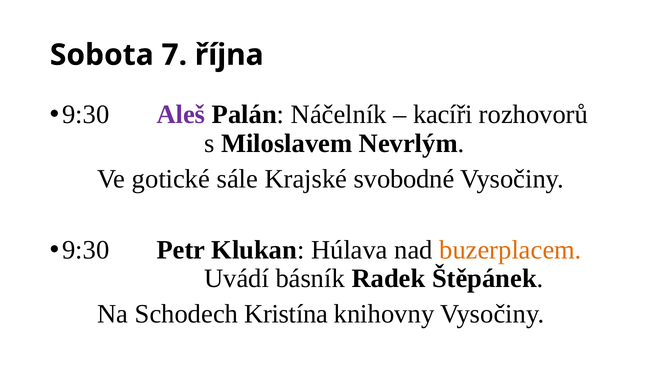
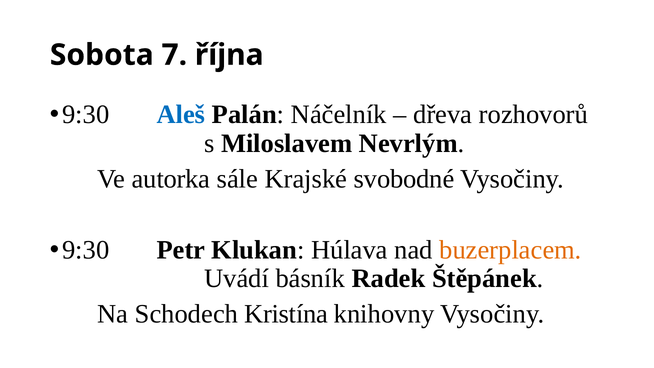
Aleš colour: purple -> blue
kacíři: kacíři -> dřeva
gotické: gotické -> autorka
